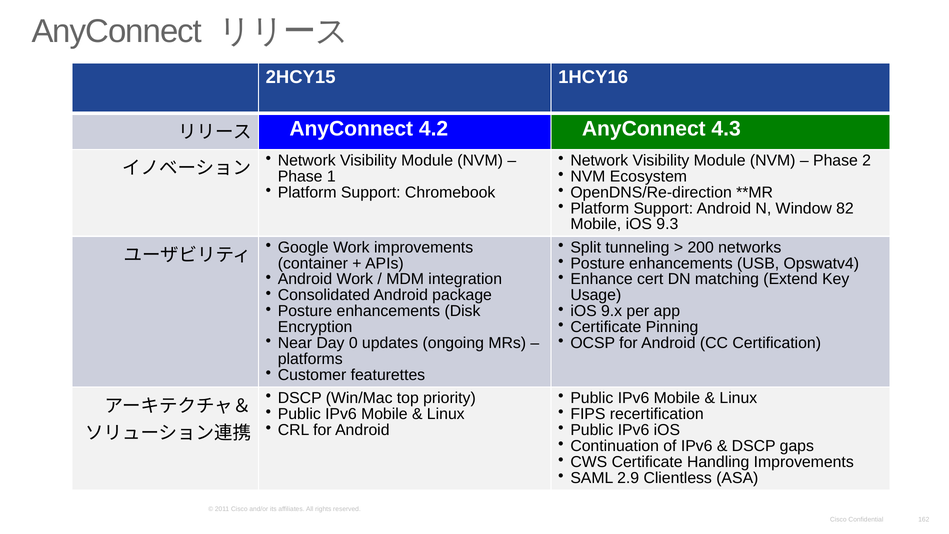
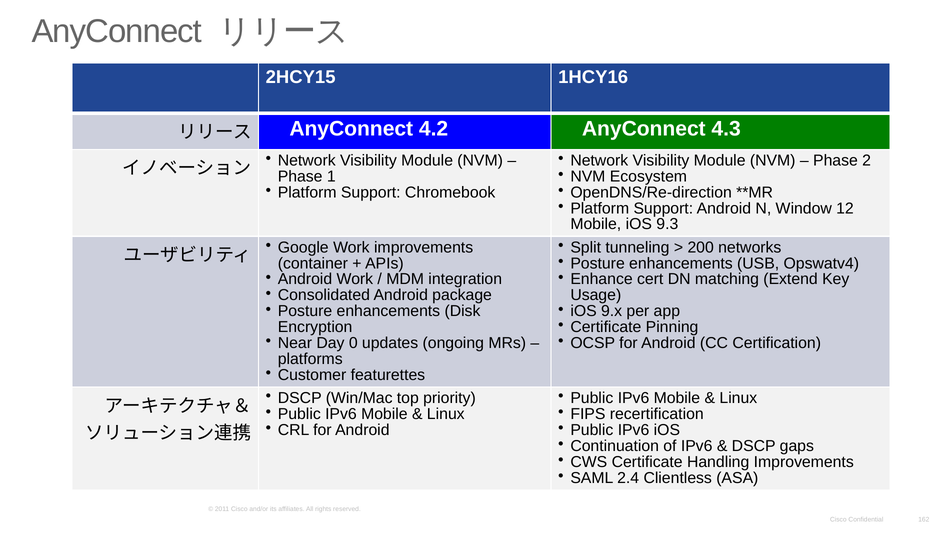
82: 82 -> 12
2.9: 2.9 -> 2.4
